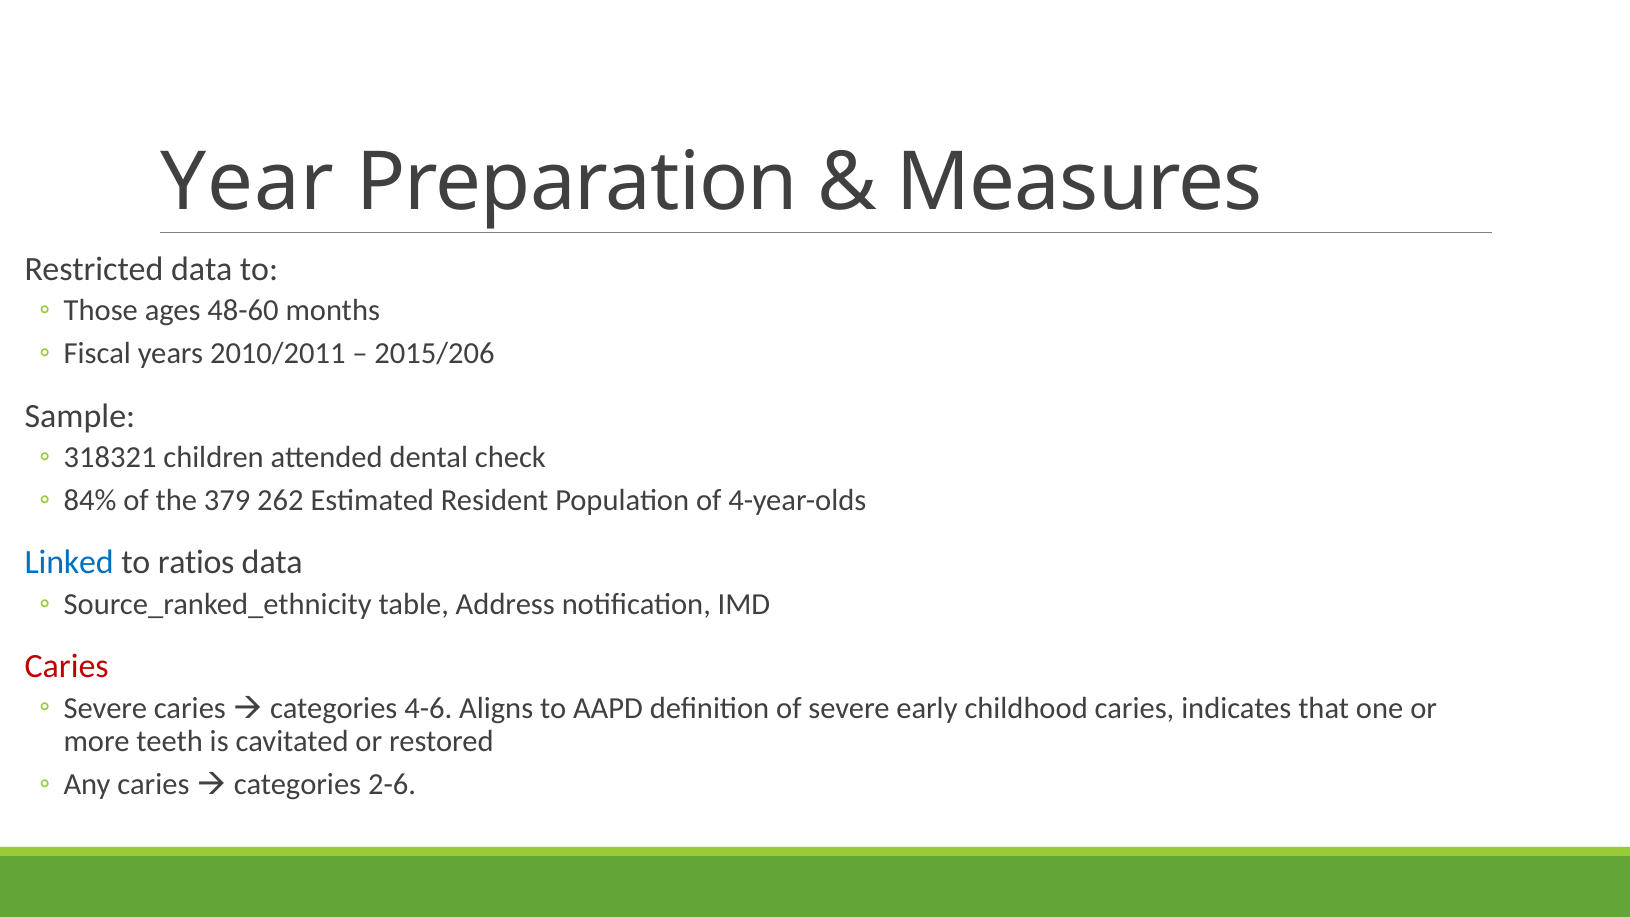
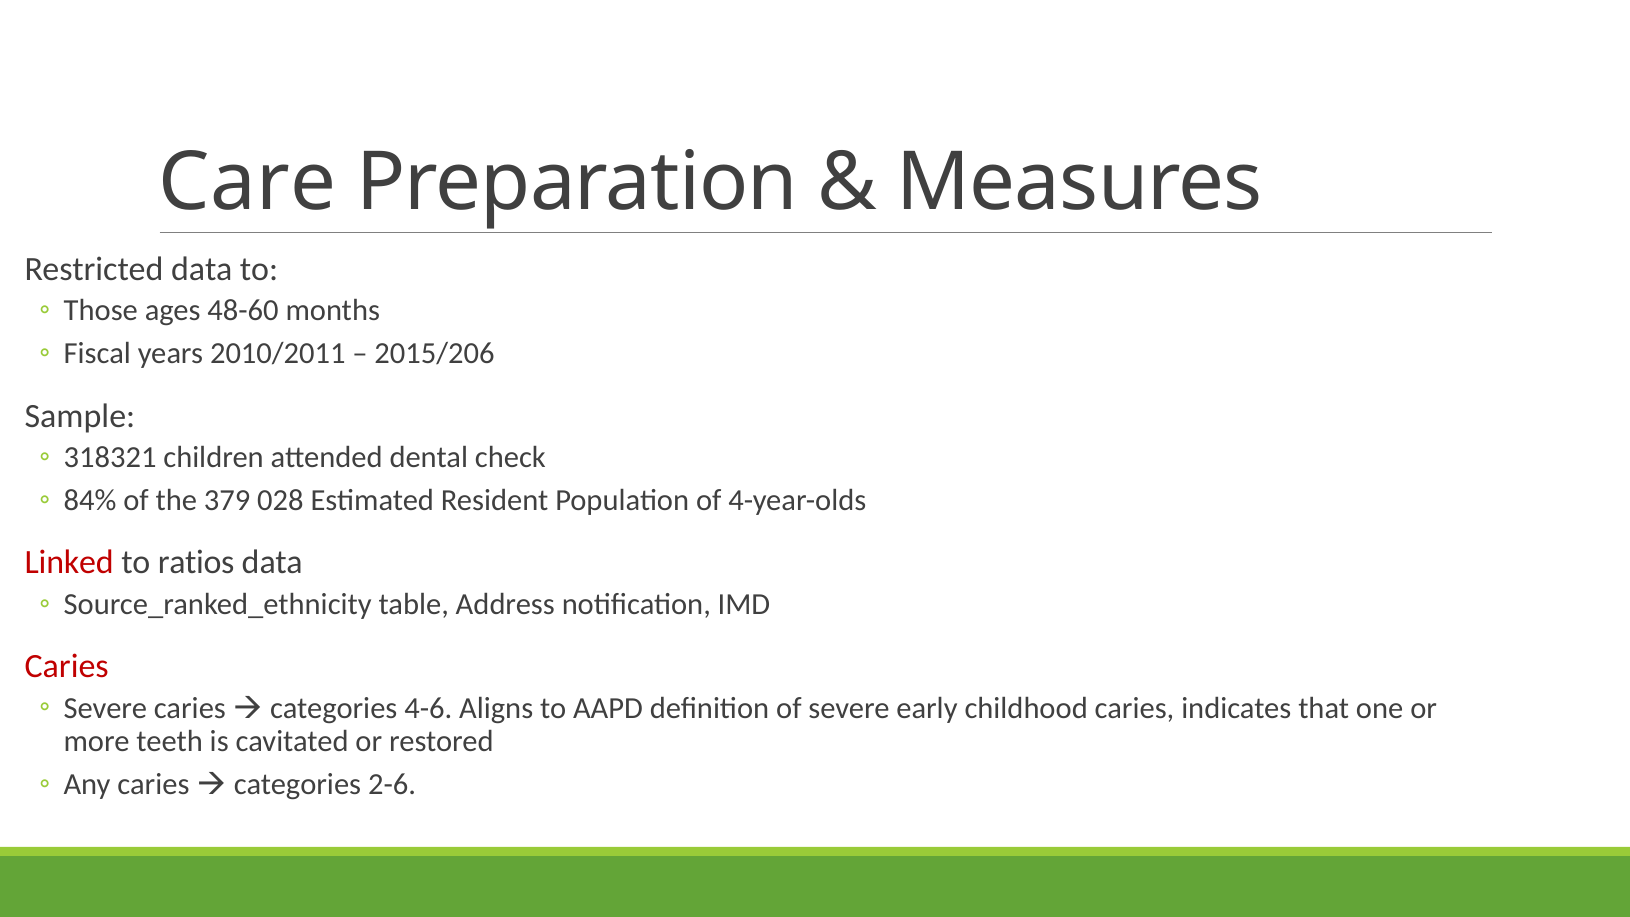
Year: Year -> Care
262: 262 -> 028
Linked colour: blue -> red
